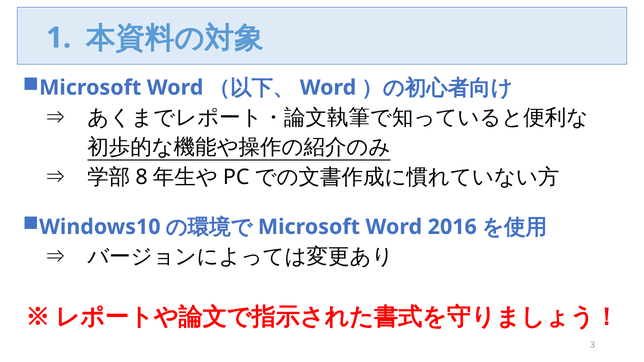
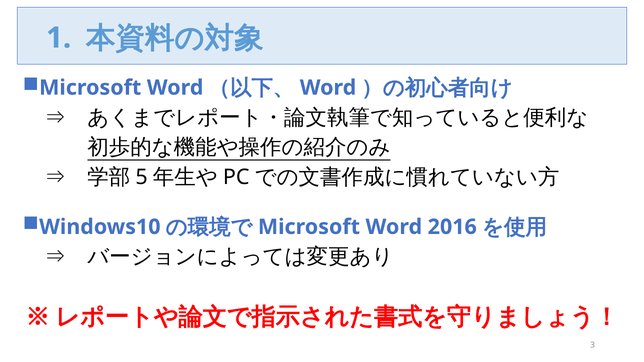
8: 8 -> 5
